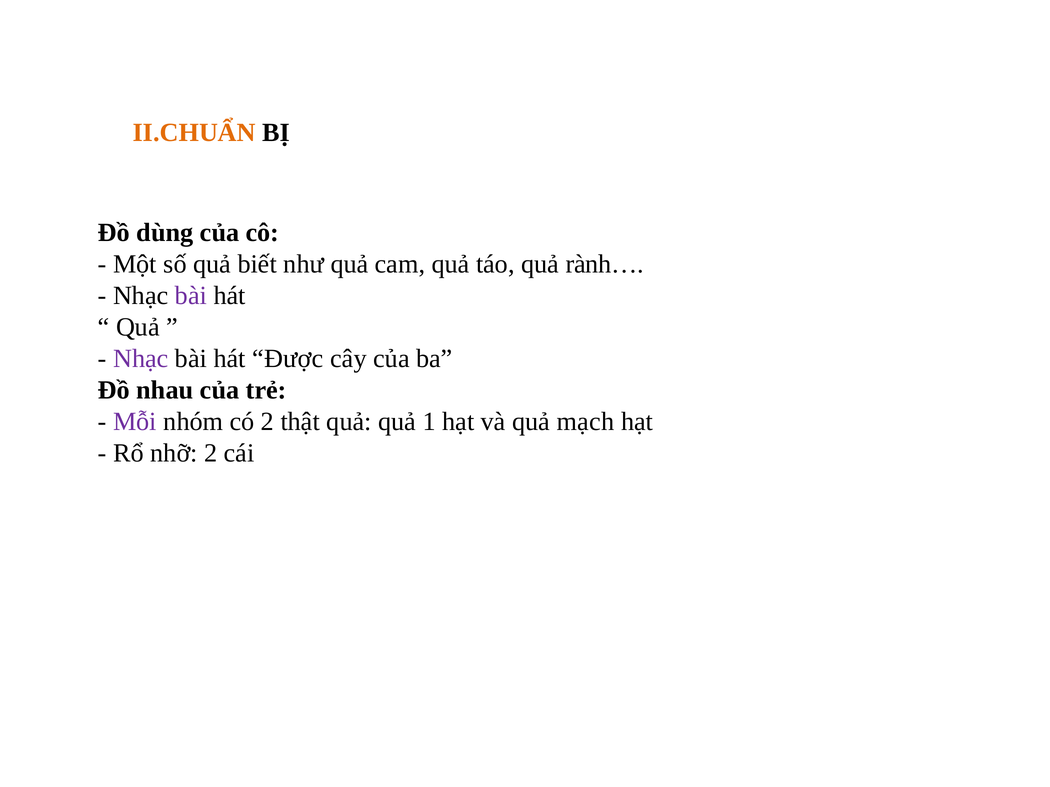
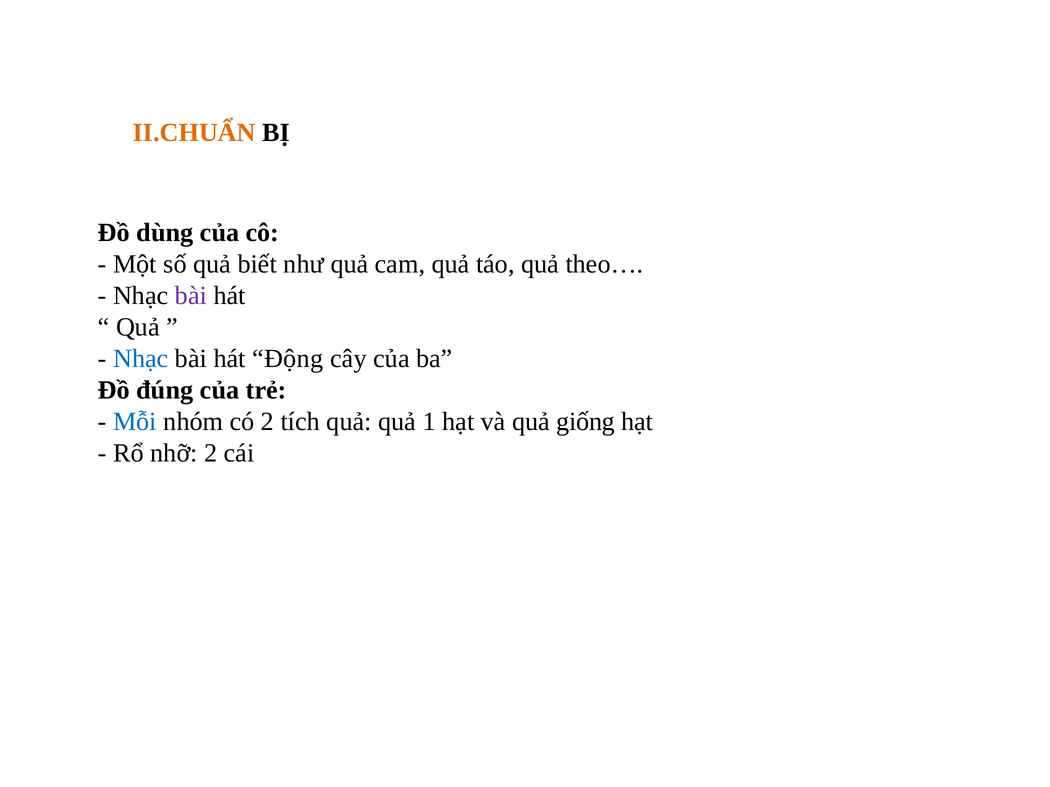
rành…: rành… -> theo…
Nhạc at (141, 359) colour: purple -> blue
Được: Được -> Động
nhau: nhau -> đúng
Mỗi colour: purple -> blue
thật: thật -> tích
mạch: mạch -> giống
